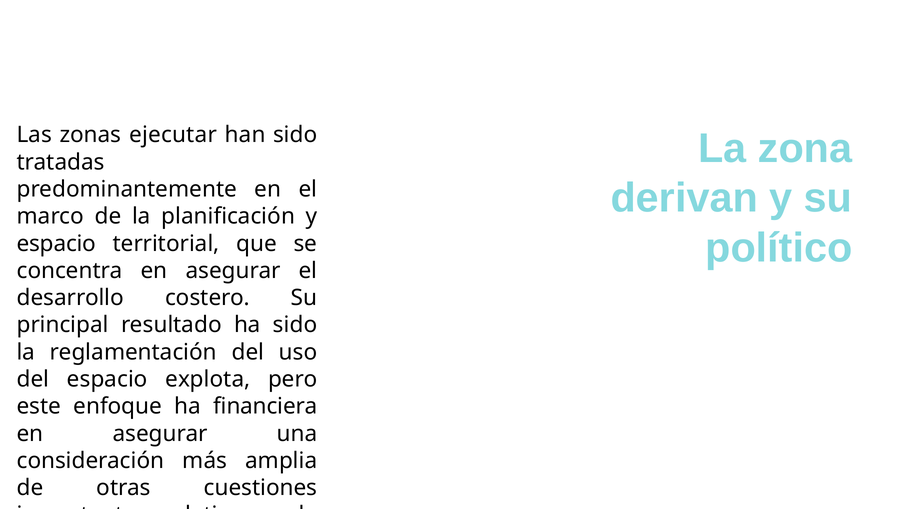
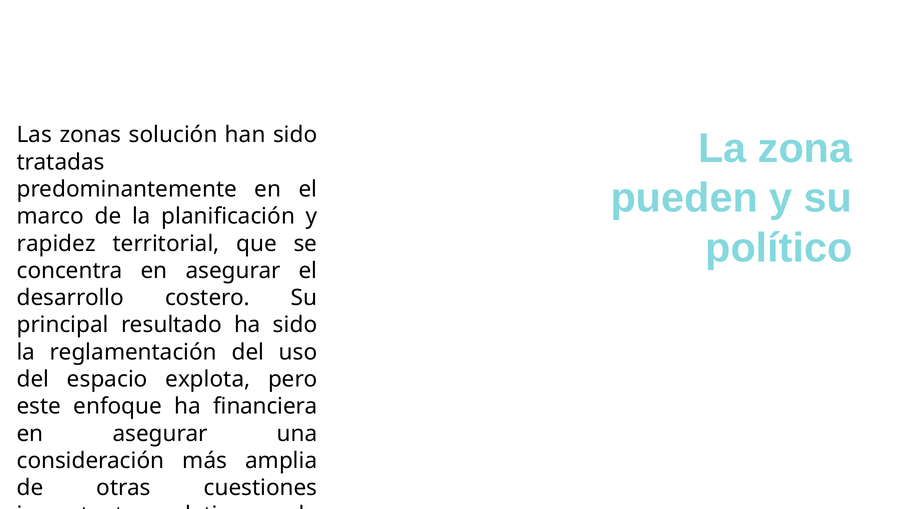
ejecutar: ejecutar -> solución
derivan: derivan -> pueden
espacio at (56, 243): espacio -> rapidez
